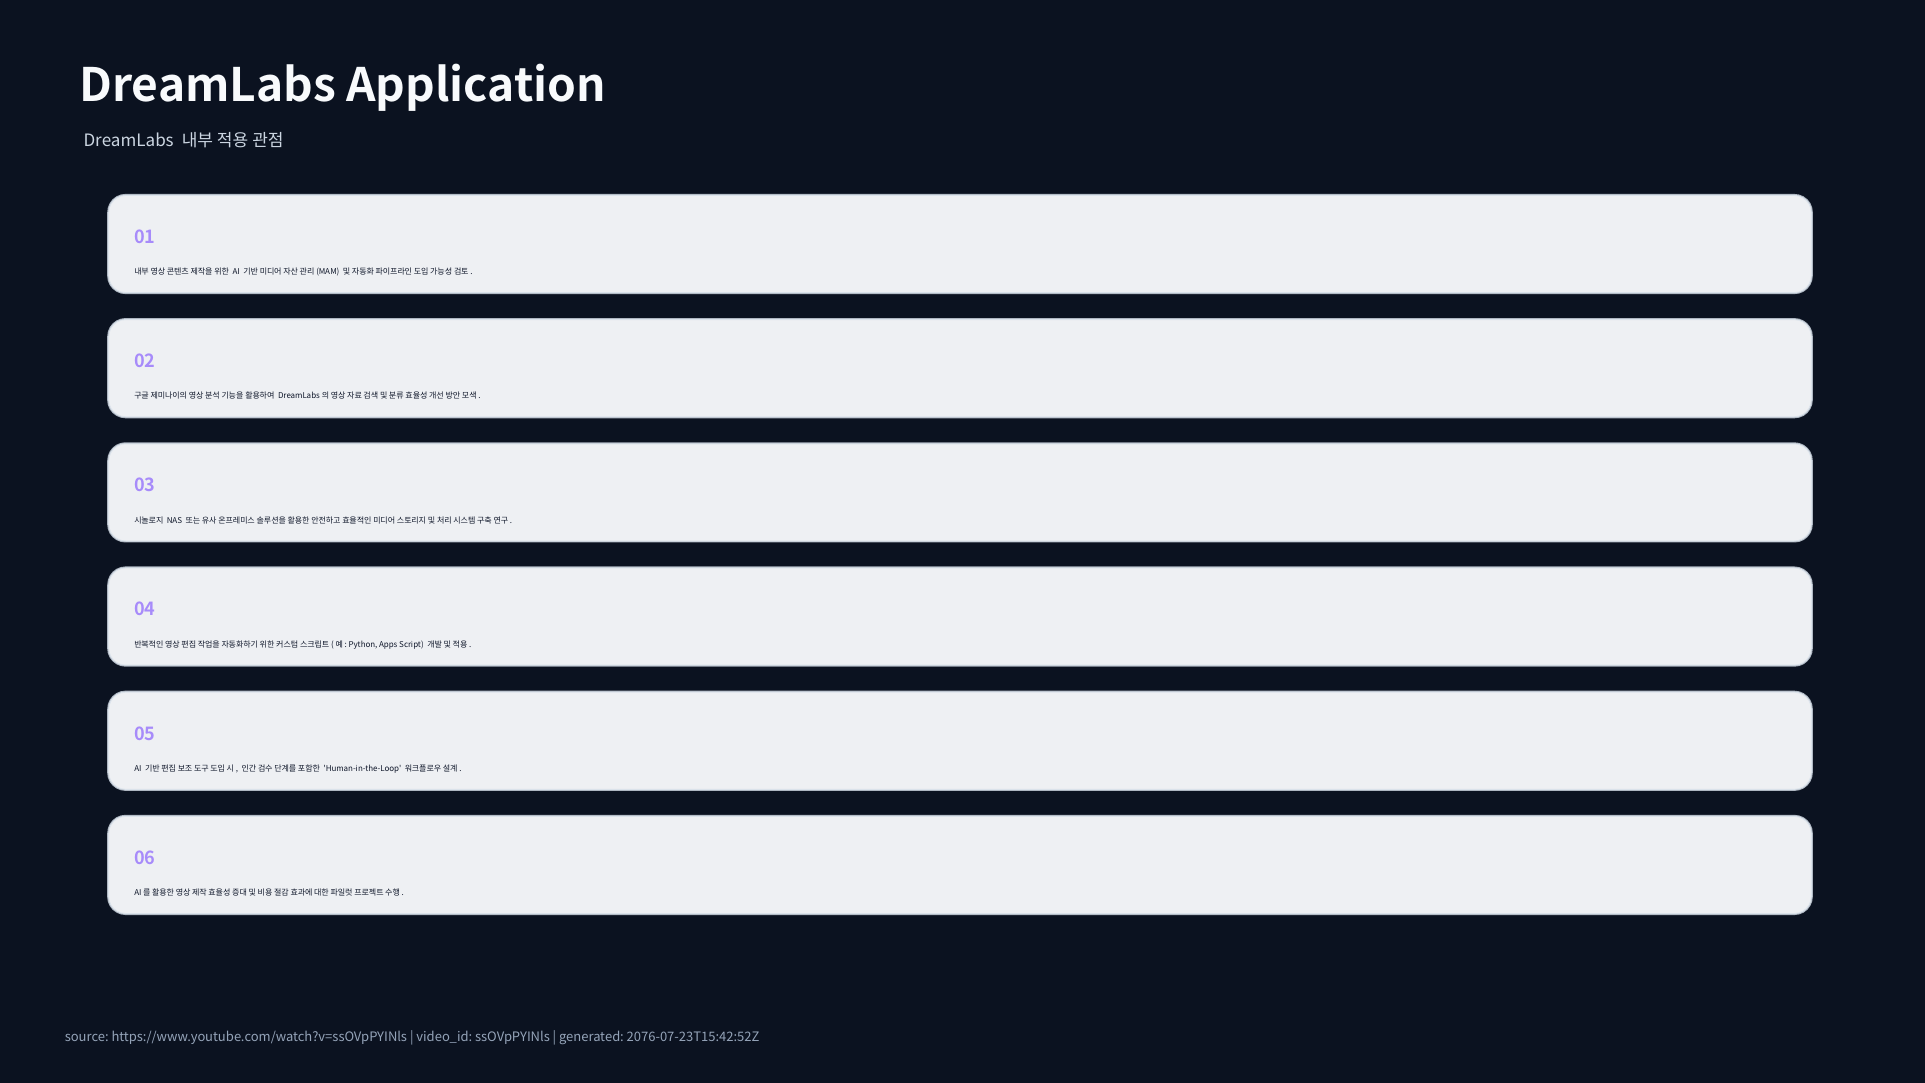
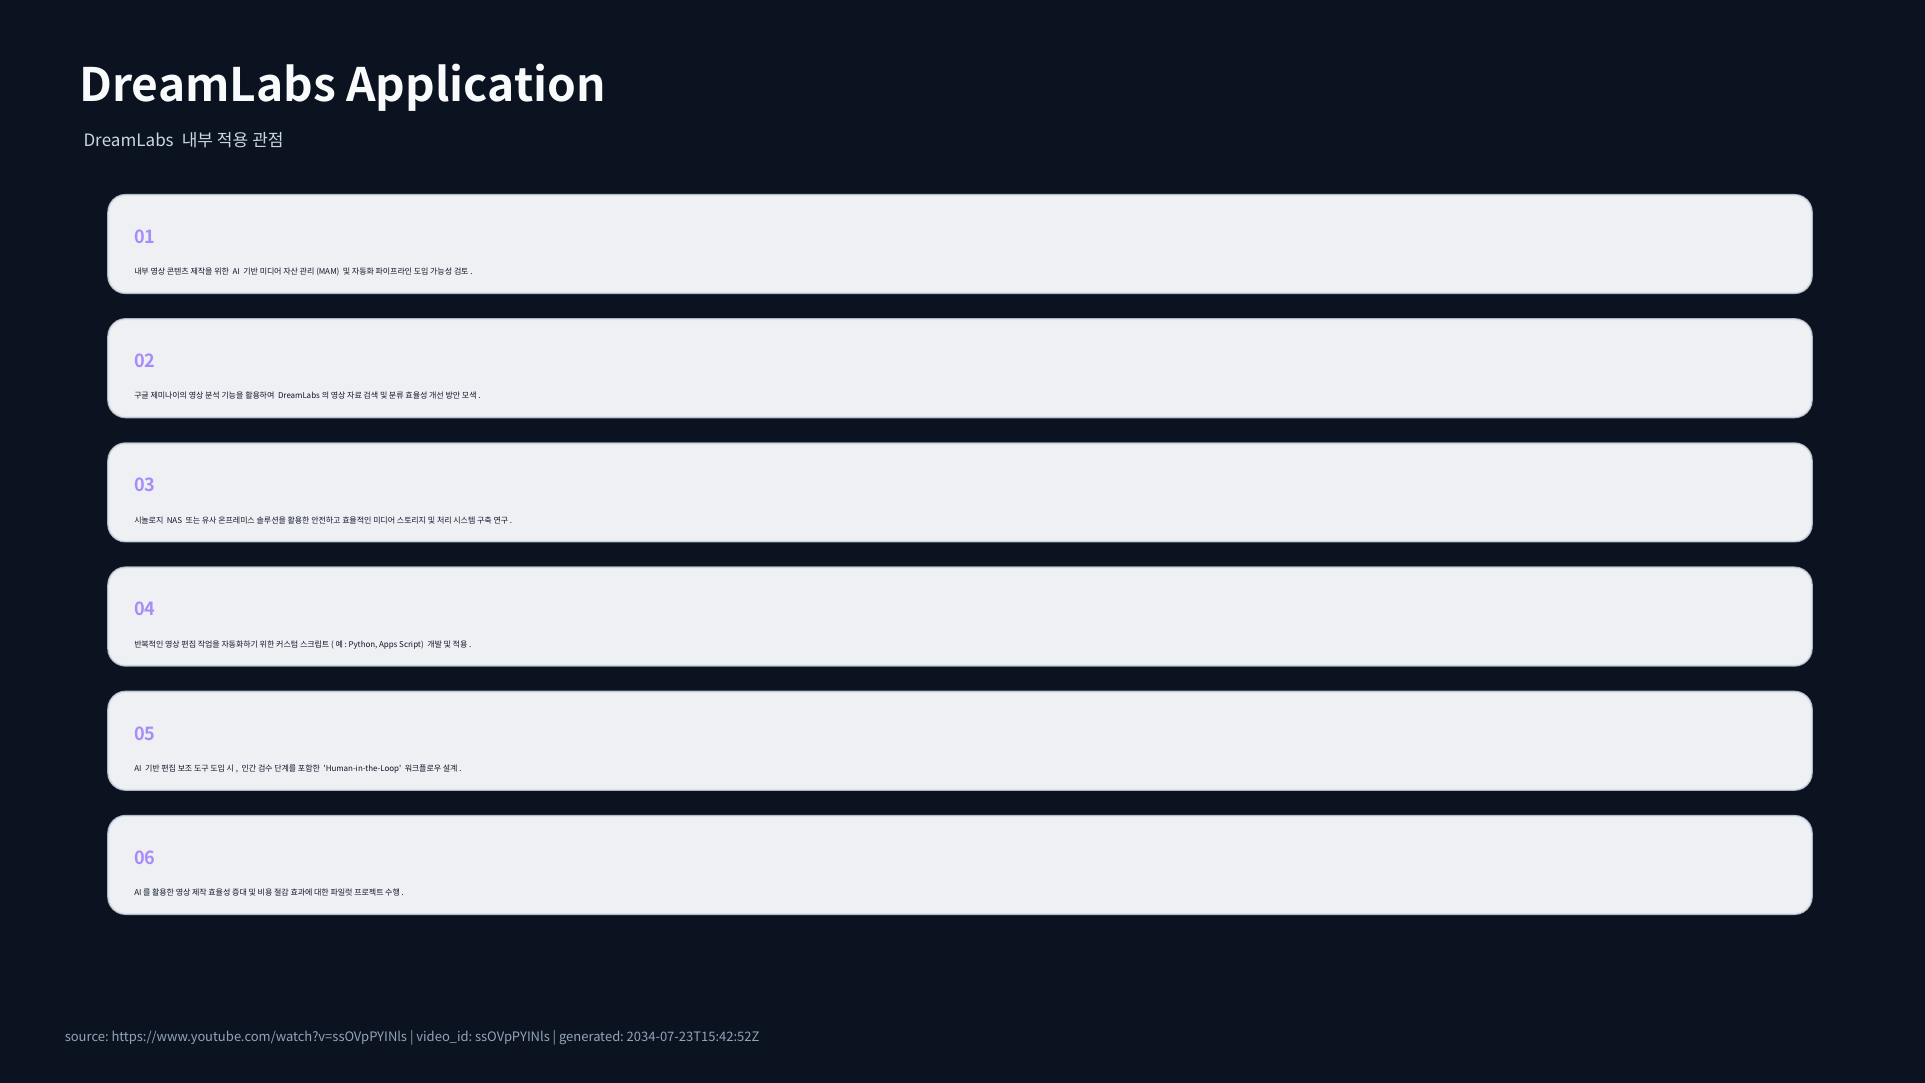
2076-07-23T15:42:52Z: 2076-07-23T15:42:52Z -> 2034-07-23T15:42:52Z
